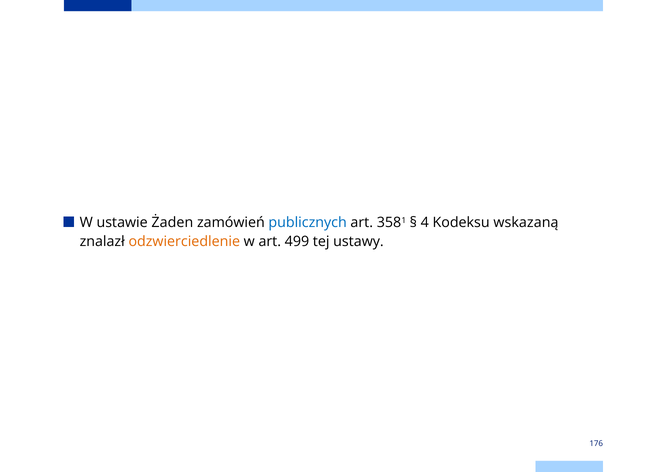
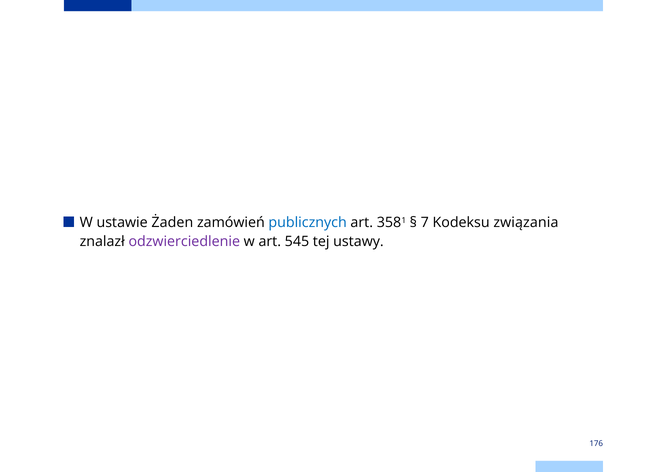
4: 4 -> 7
wskazaną: wskazaną -> związania
odzwierciedlenie colour: orange -> purple
499: 499 -> 545
